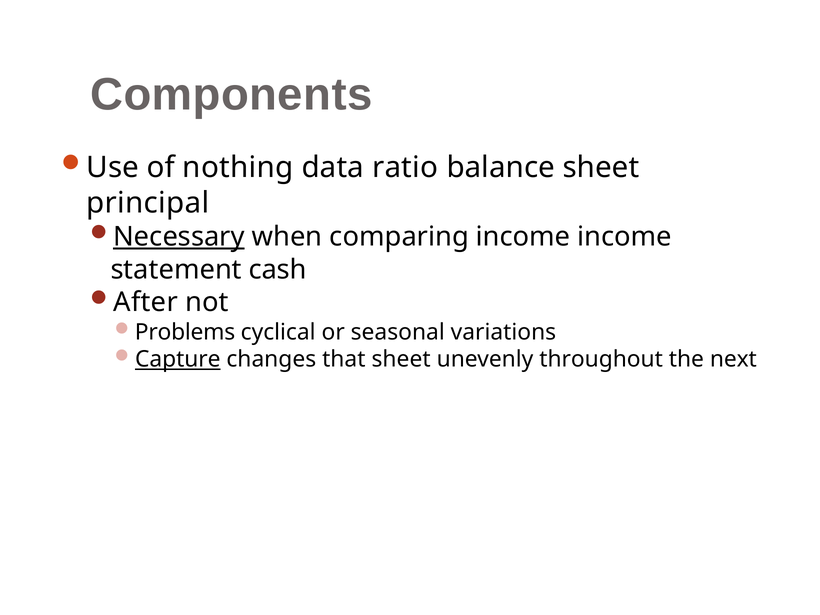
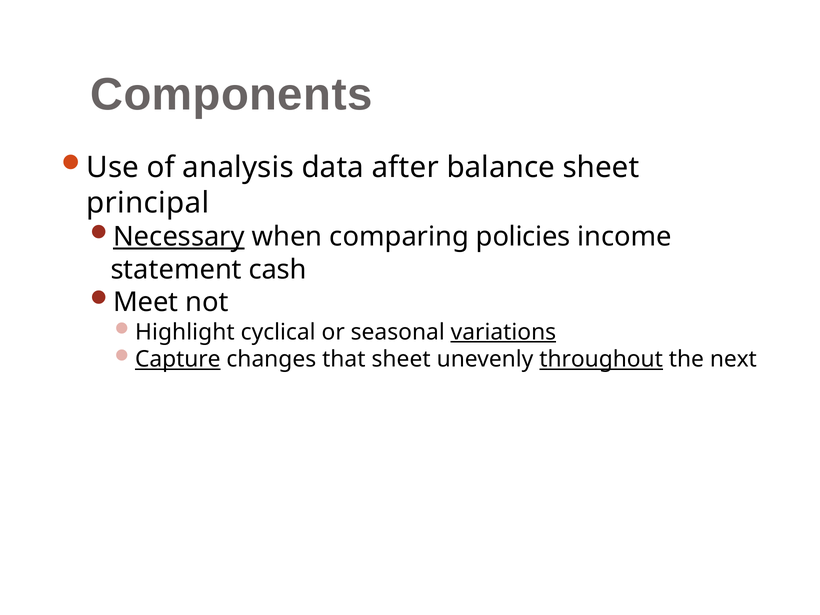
nothing: nothing -> analysis
ratio: ratio -> after
comparing income: income -> policies
After: After -> Meet
Problems: Problems -> Highlight
variations underline: none -> present
throughout underline: none -> present
